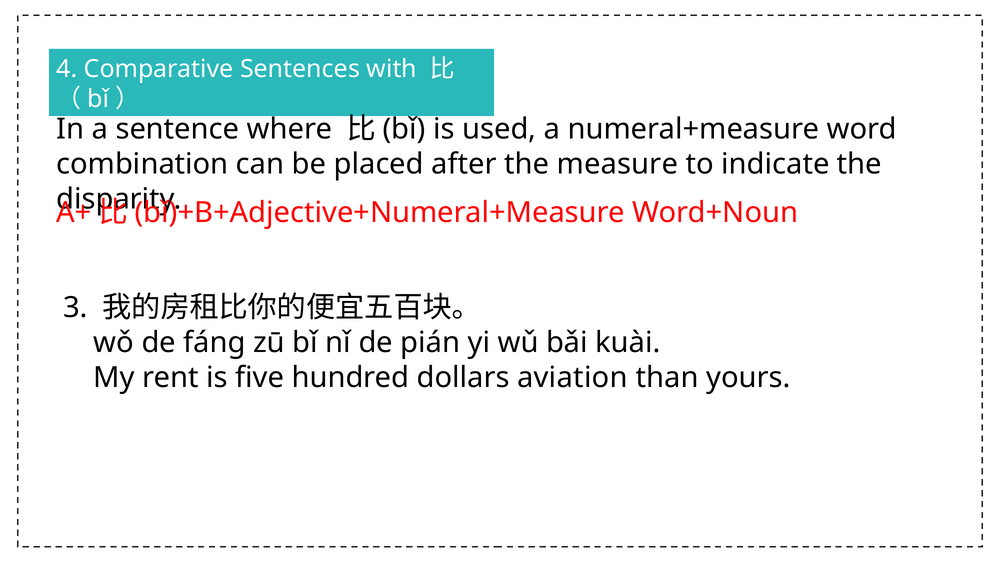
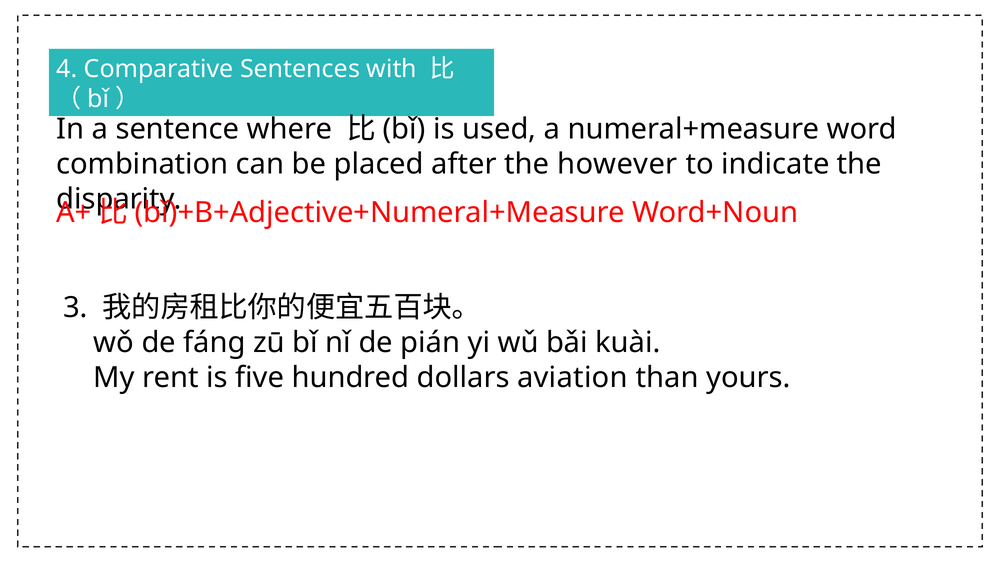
measure: measure -> however
